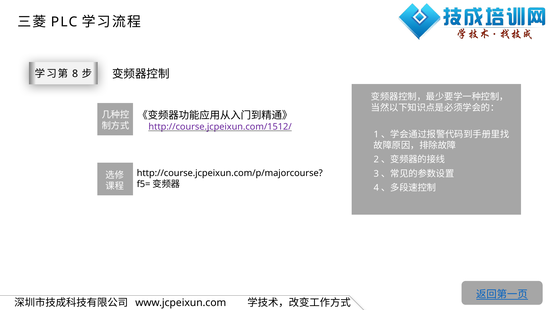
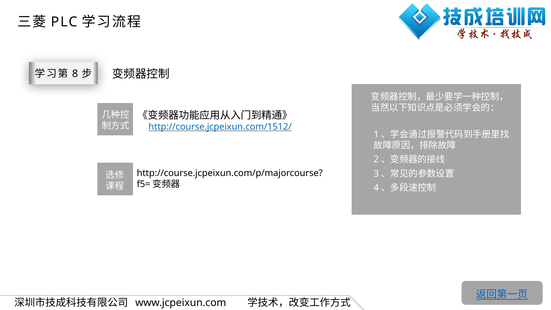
http://course.jcpeixun.com/1512/ colour: purple -> blue
